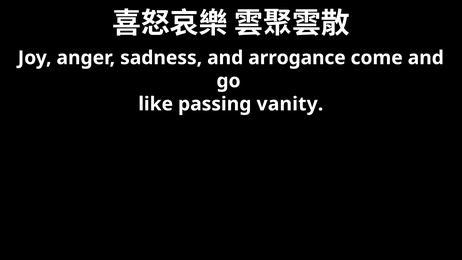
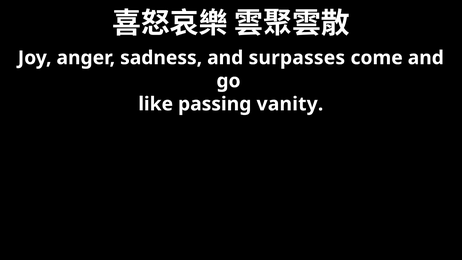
arrogance: arrogance -> surpasses
